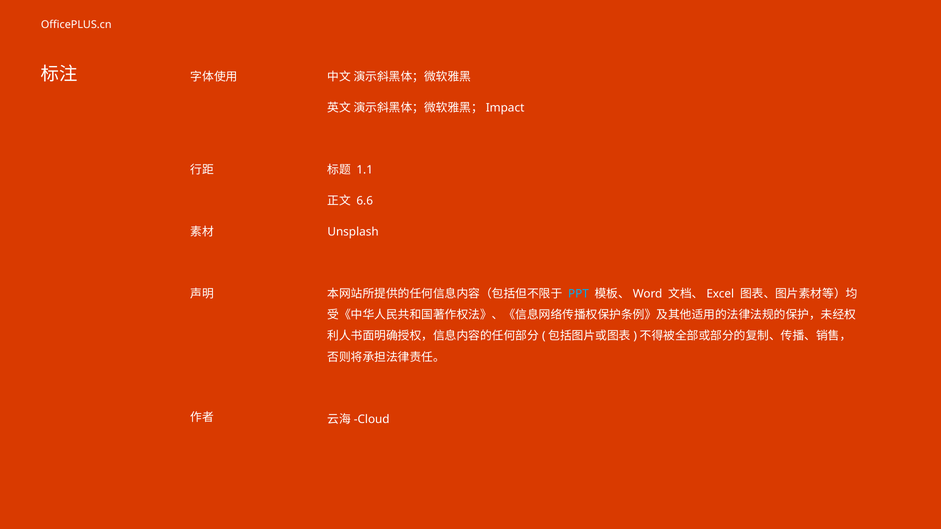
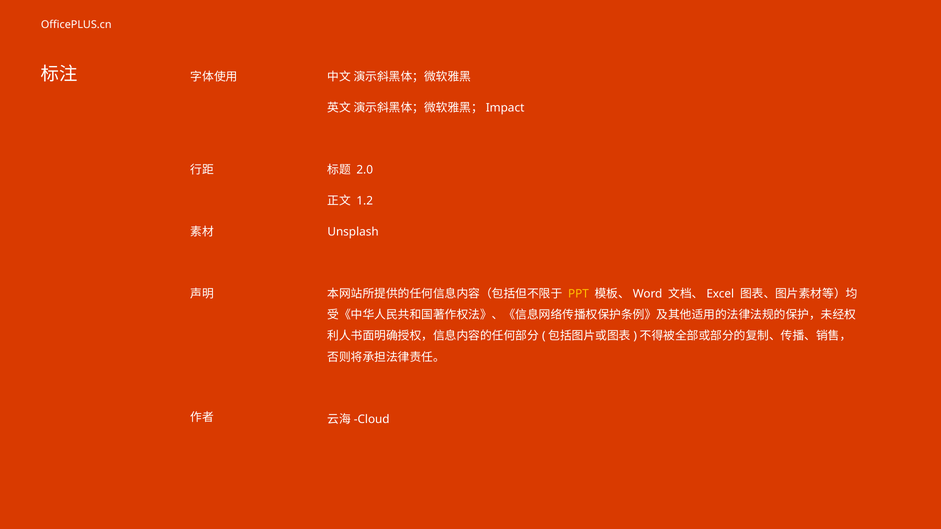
1.1: 1.1 -> 2.0
6.6: 6.6 -> 1.2
PPT colour: light blue -> yellow
